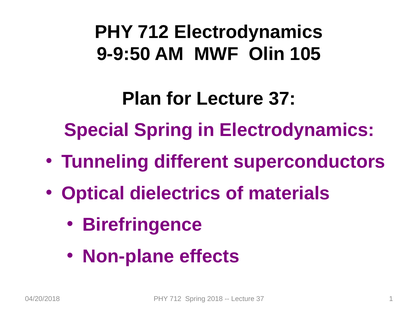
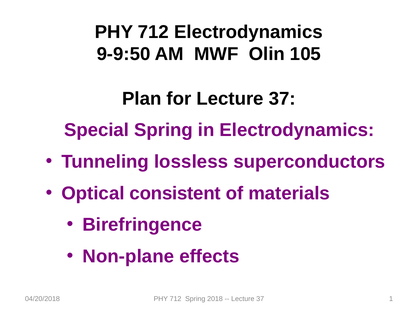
different: different -> lossless
dielectrics: dielectrics -> consistent
